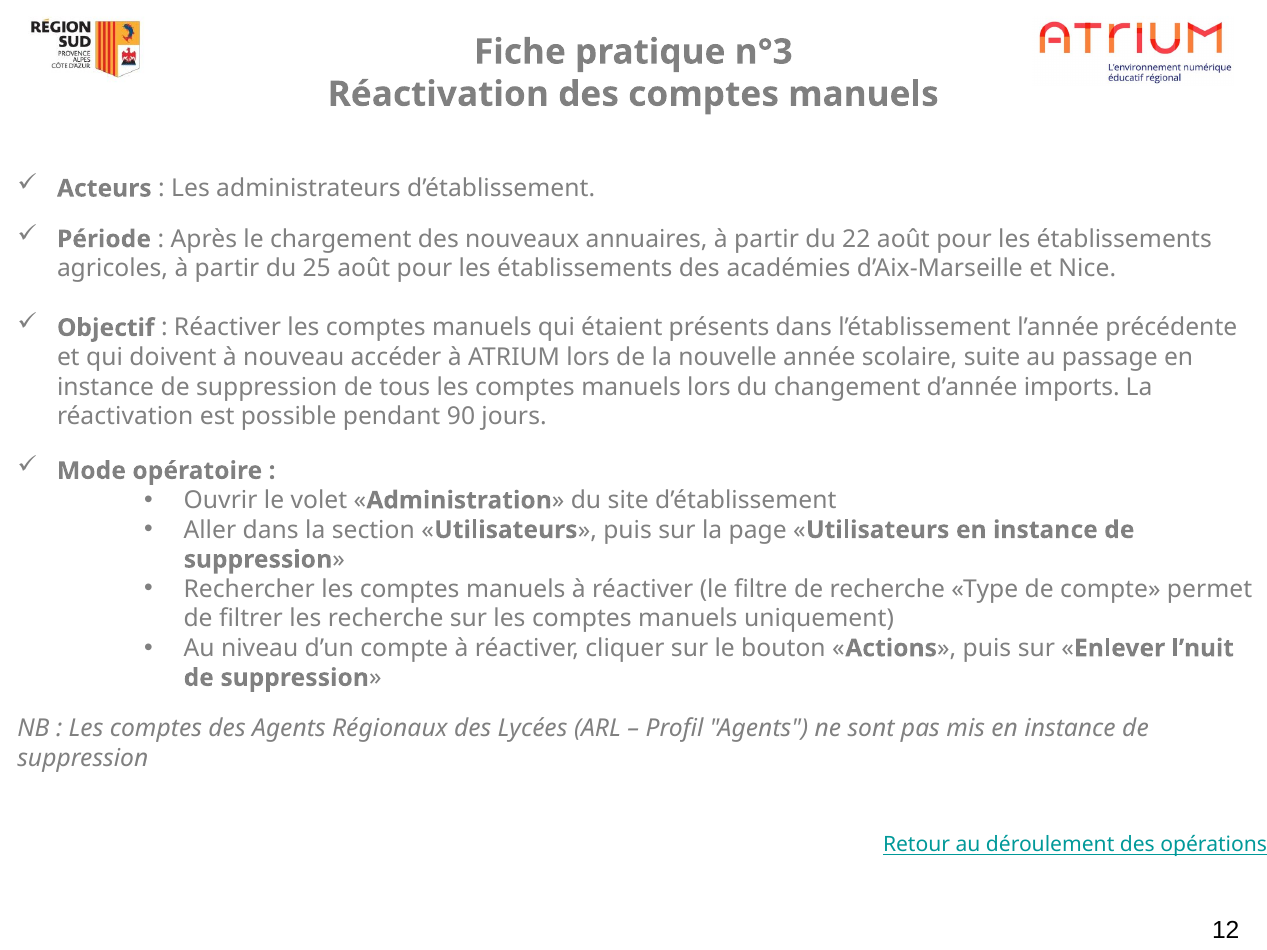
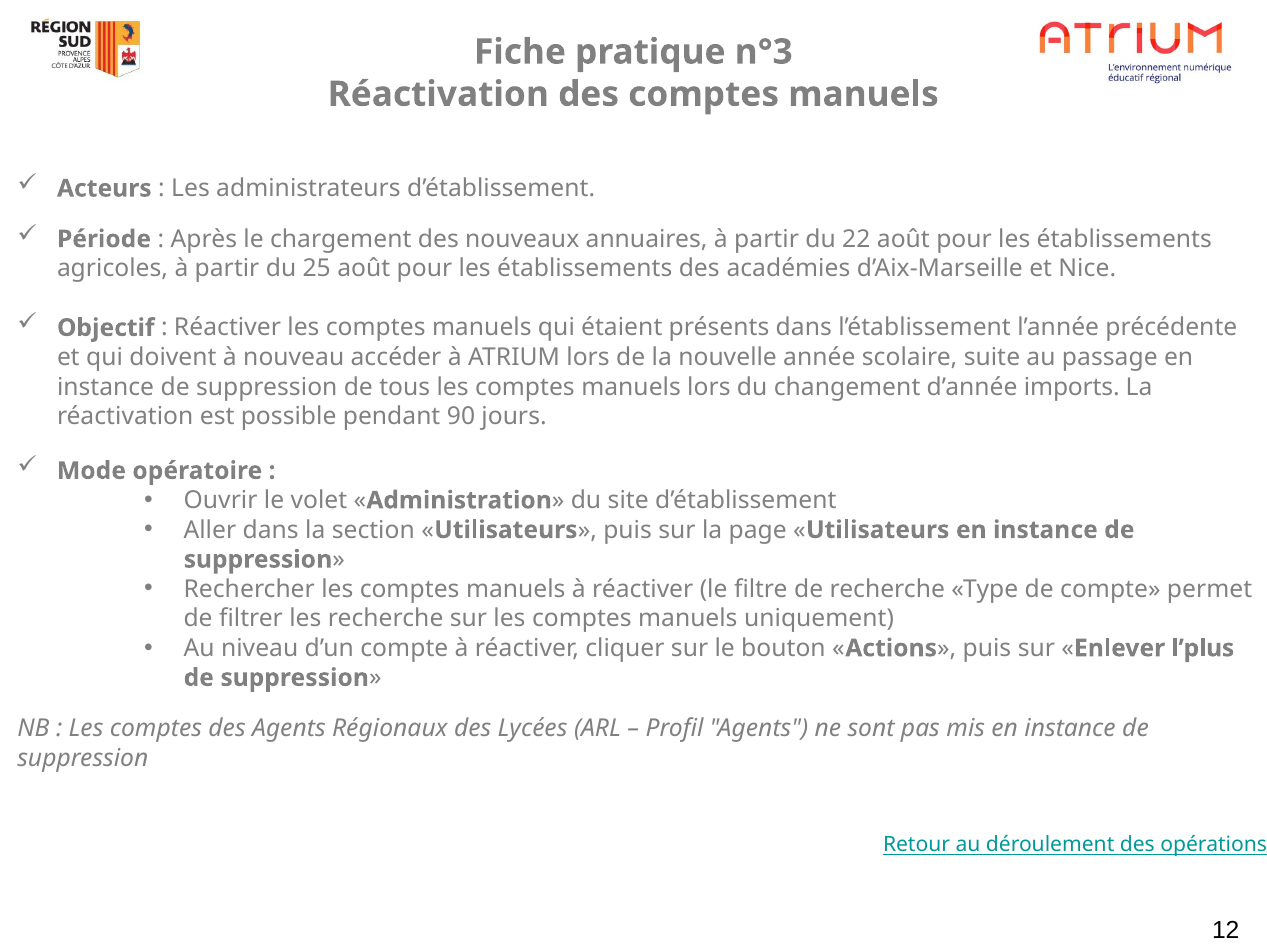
l’nuit: l’nuit -> l’plus
